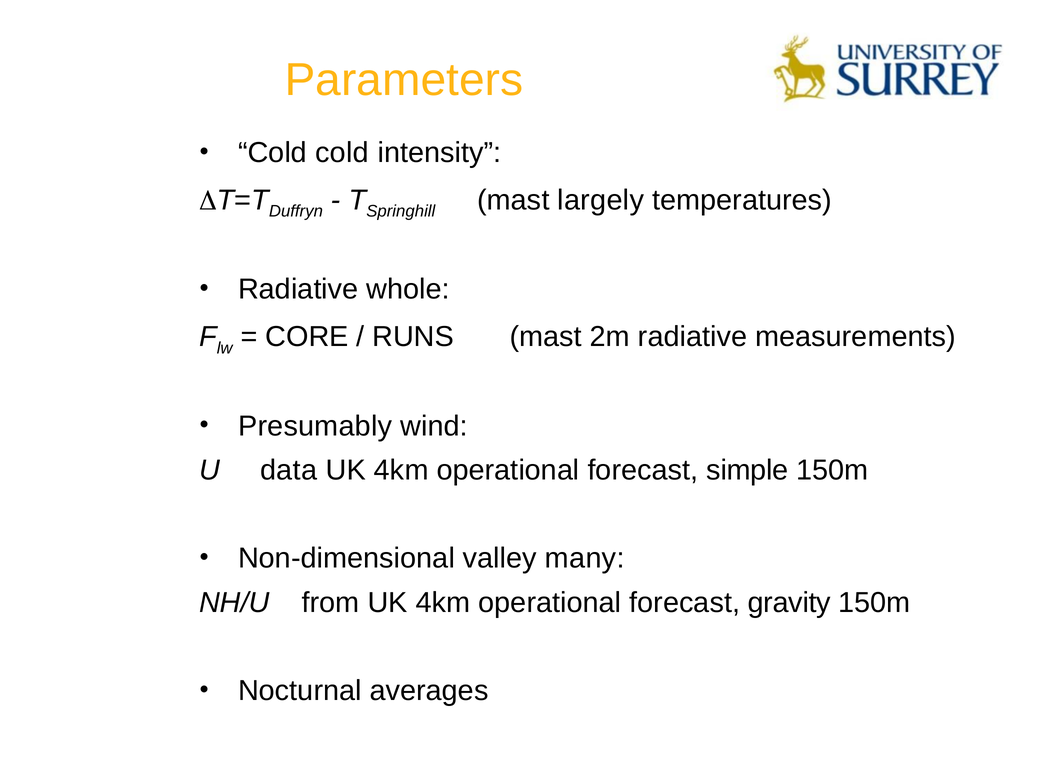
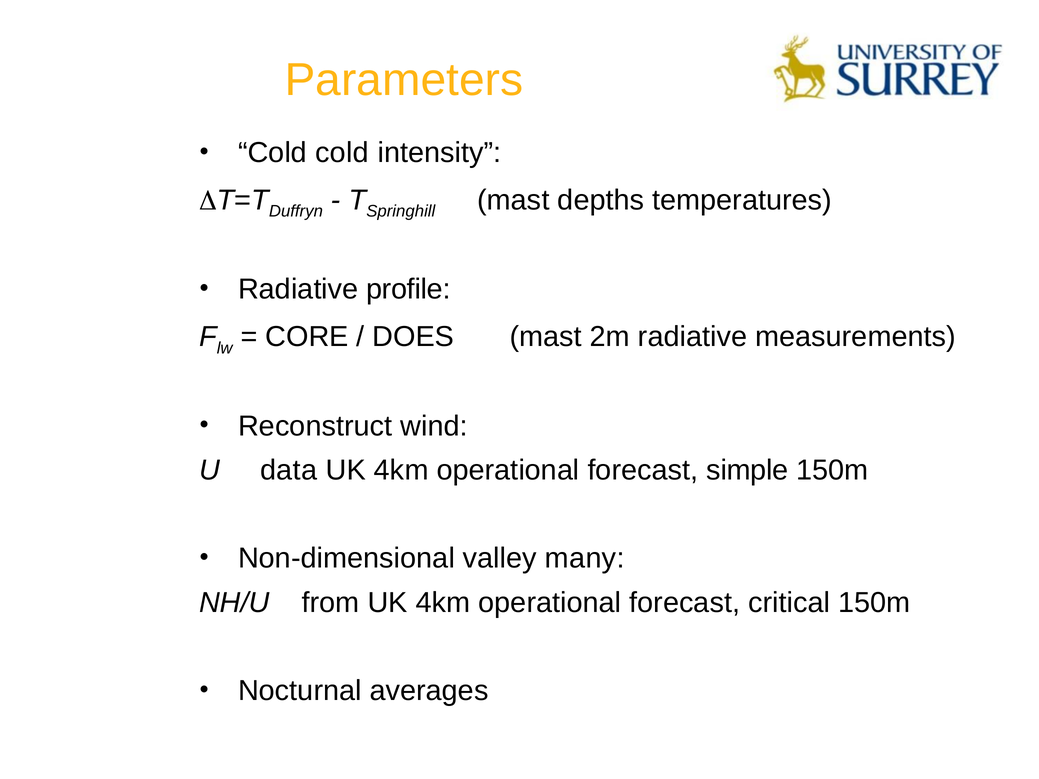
largely: largely -> depths
whole: whole -> profile
RUNS: RUNS -> DOES
Presumably: Presumably -> Reconstruct
gravity: gravity -> critical
